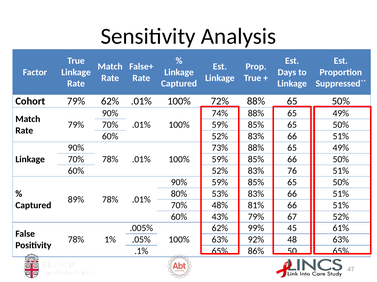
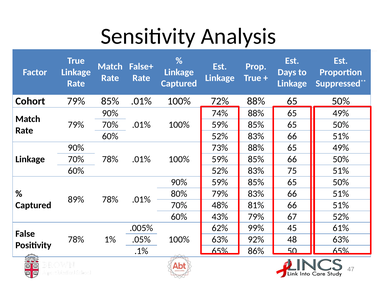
79% 62%: 62% -> 85%
76: 76 -> 75
80% 53%: 53% -> 79%
